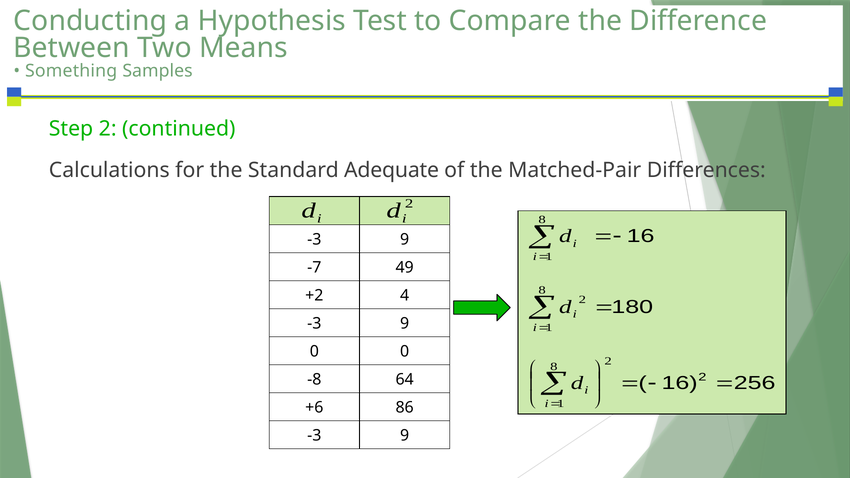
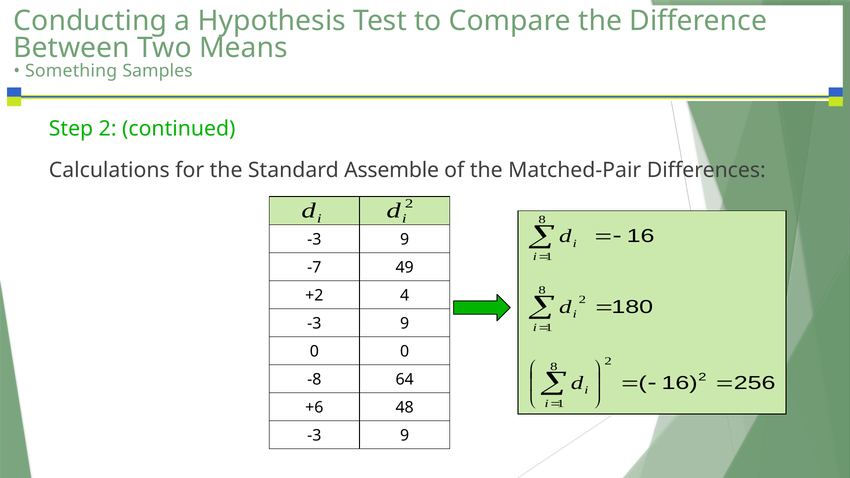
Adequate: Adequate -> Assemble
86: 86 -> 48
